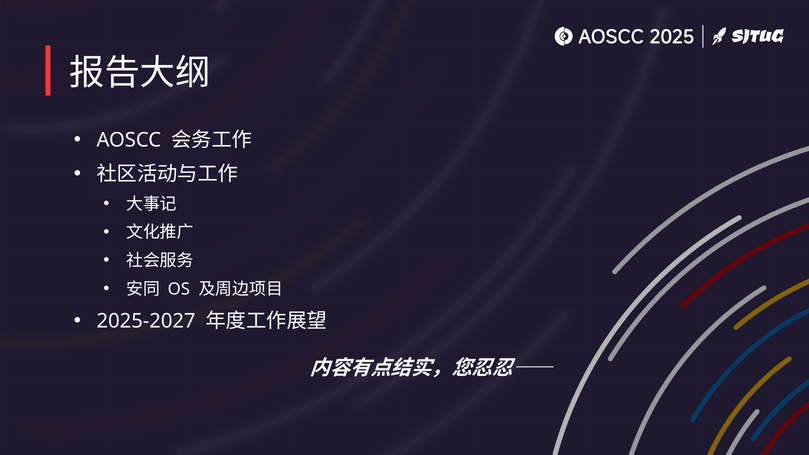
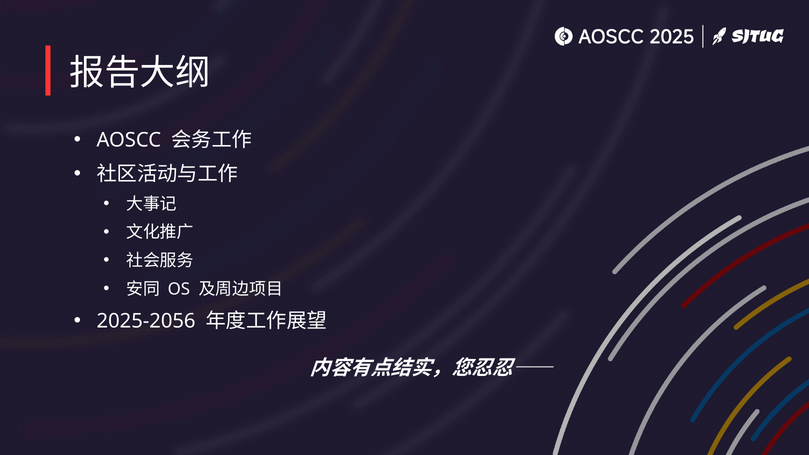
2025-2027: 2025-2027 -> 2025-2056
